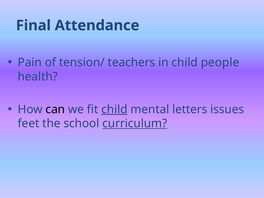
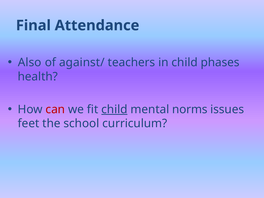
Pain: Pain -> Also
tension/: tension/ -> against/
people: people -> phases
can colour: black -> red
letters: letters -> norms
curriculum underline: present -> none
